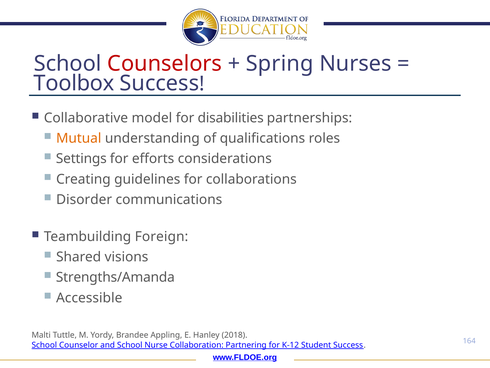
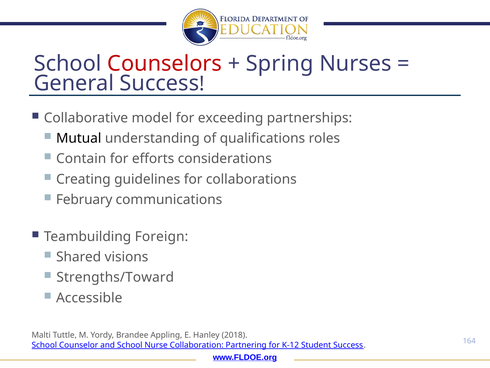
Toolbox: Toolbox -> General
disabilities: disabilities -> exceeding
Mutual colour: orange -> black
Settings: Settings -> Contain
Disorder: Disorder -> February
Strengths/Amanda: Strengths/Amanda -> Strengths/Toward
